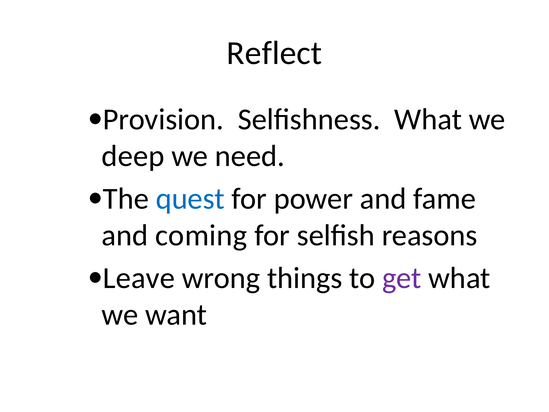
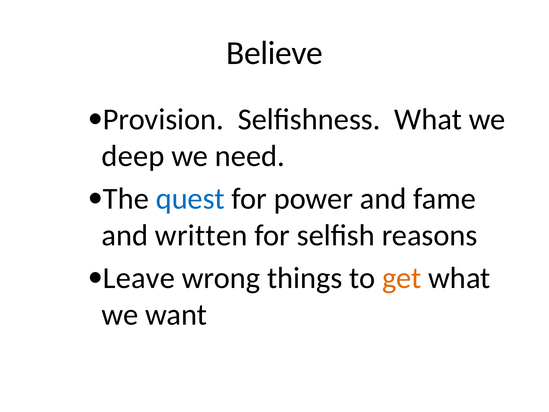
Reflect: Reflect -> Believe
coming: coming -> written
get colour: purple -> orange
